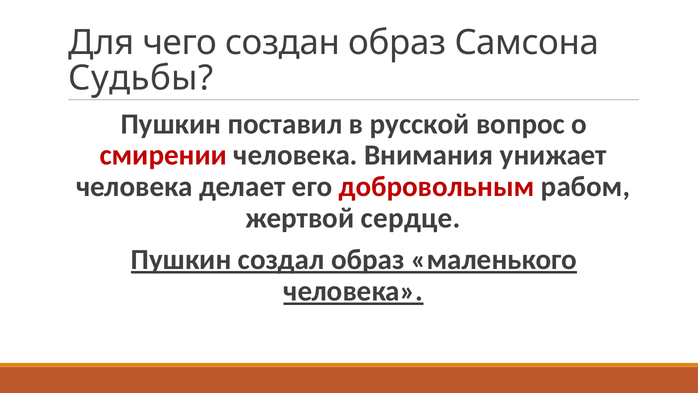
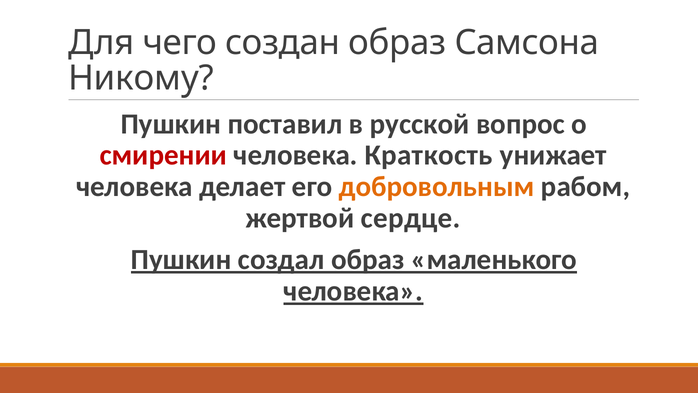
Судьбы: Судьбы -> Никому
Внимания: Внимания -> Краткость
добровольным colour: red -> orange
